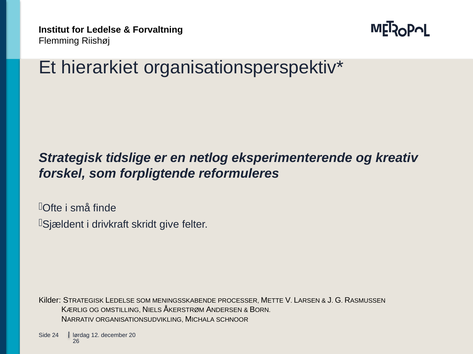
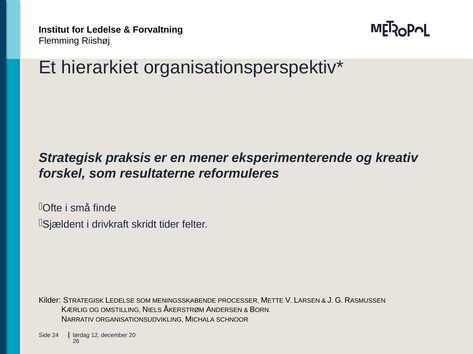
tidslige: tidslige -> praksis
netlog: netlog -> mener
forpligtende: forpligtende -> resultaterne
give: give -> tider
